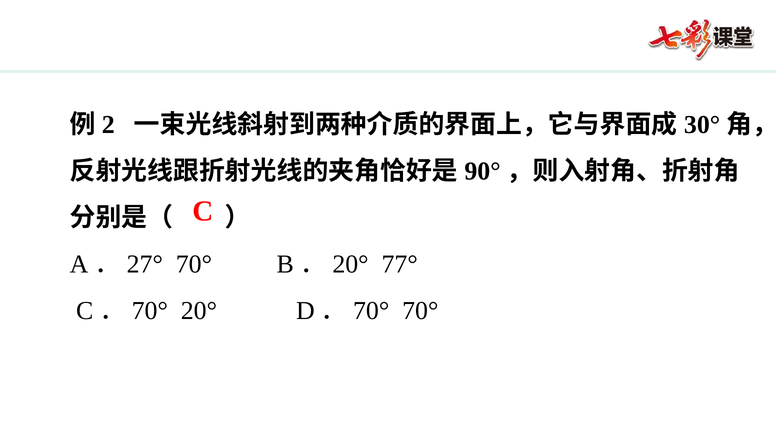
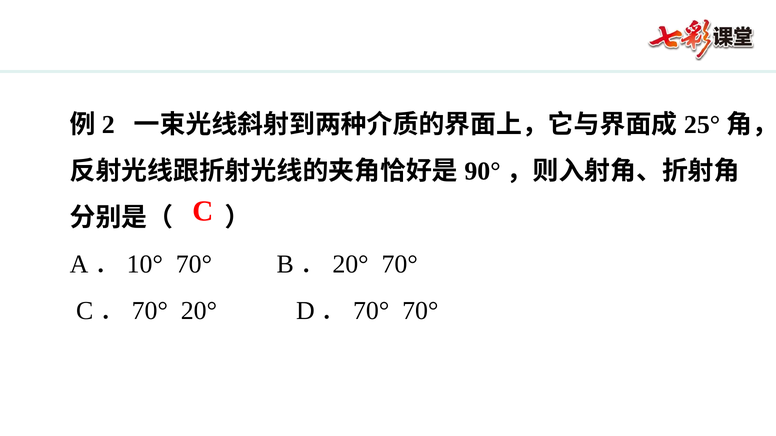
30°: 30° -> 25°
27°: 27° -> 10°
20° 77°: 77° -> 70°
